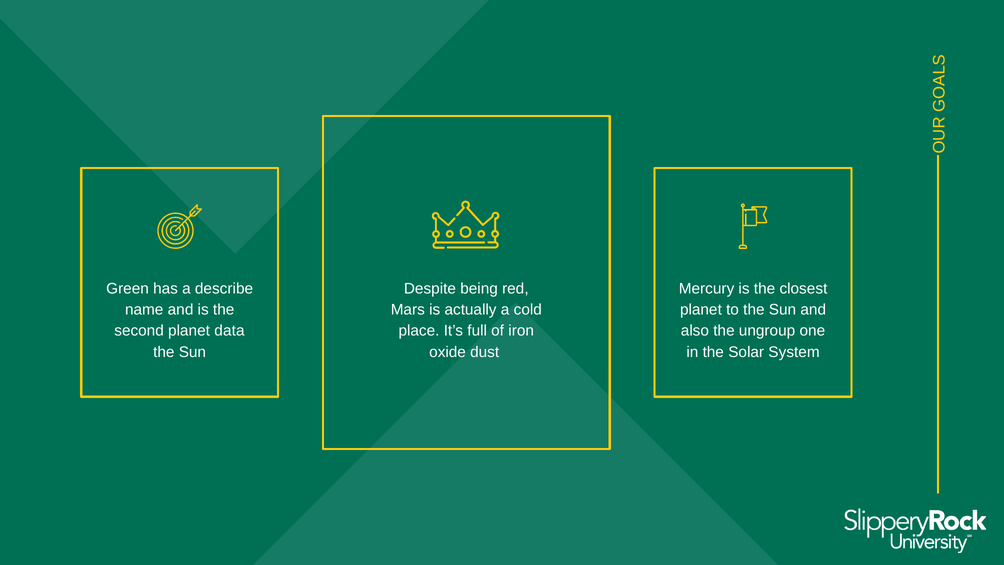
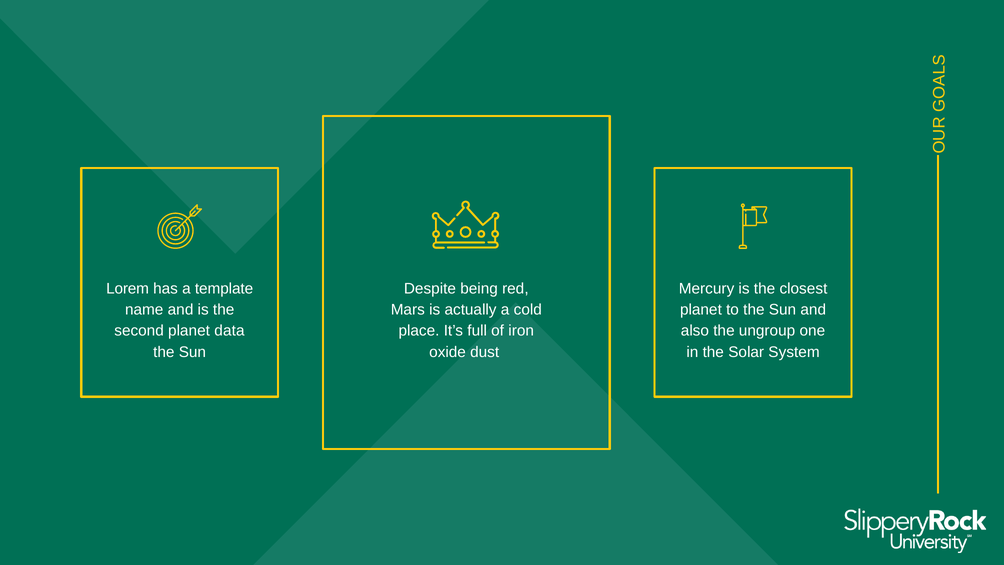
Green: Green -> Lorem
describe: describe -> template
